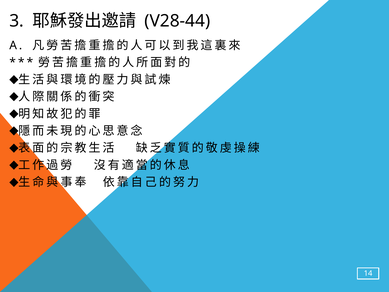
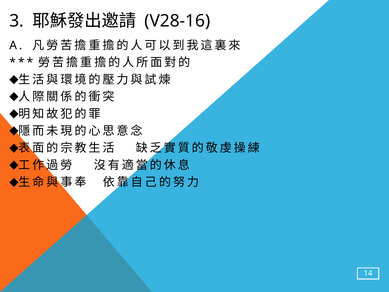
V28-44: V28-44 -> V28-16
